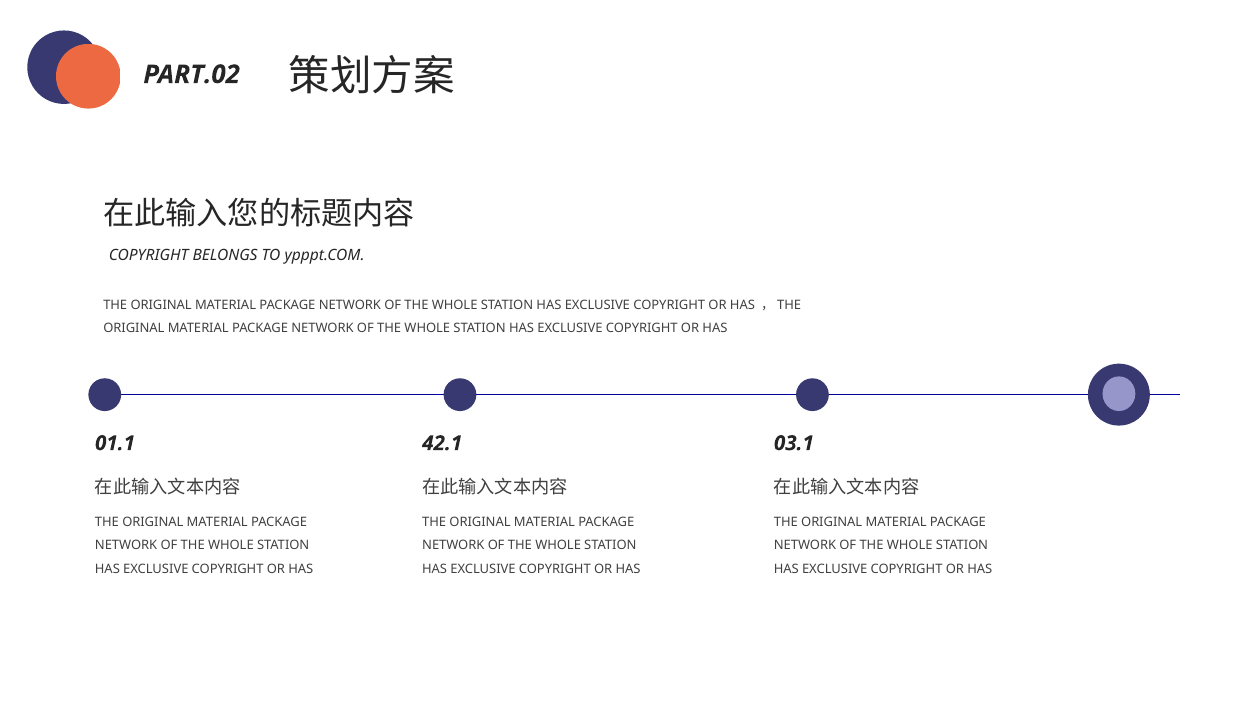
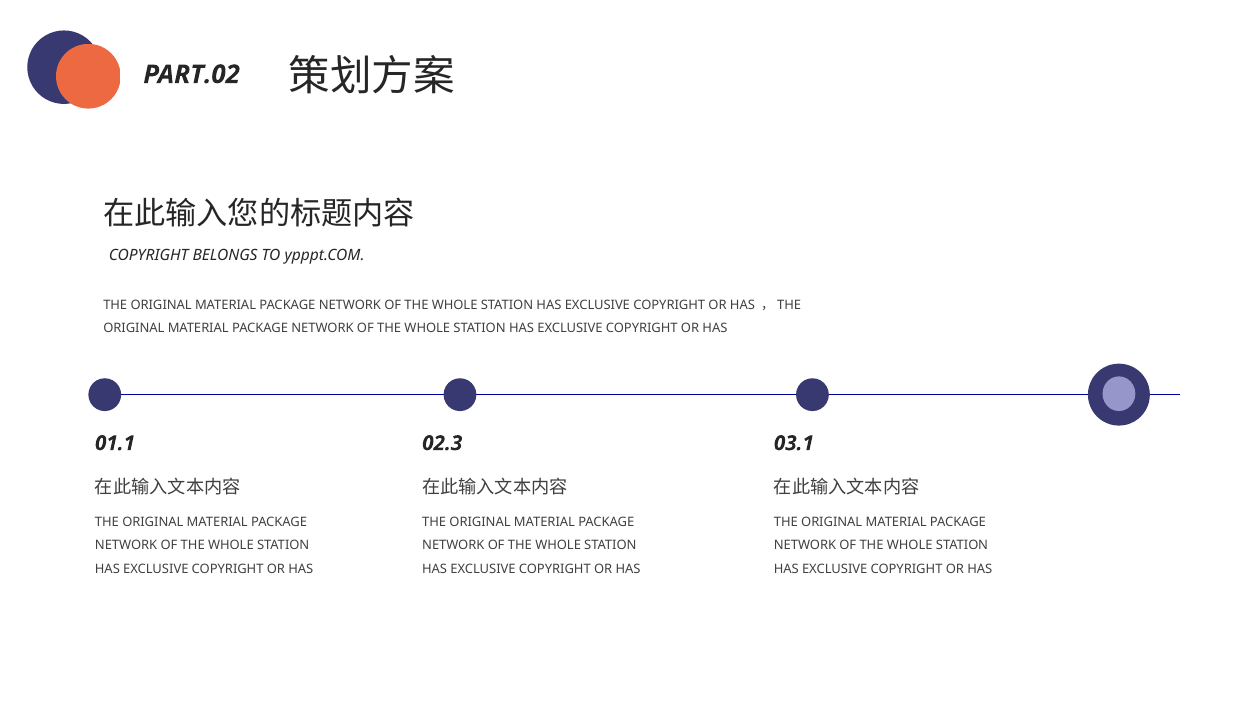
42.1: 42.1 -> 02.3
